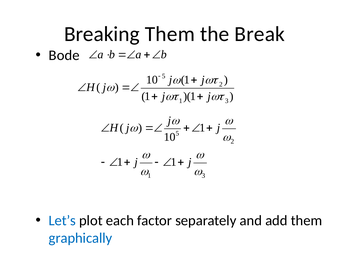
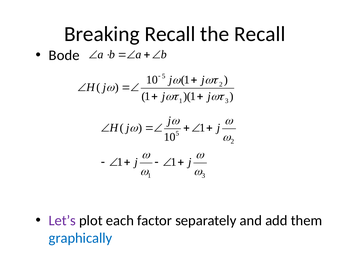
Breaking Them: Them -> Recall
the Break: Break -> Recall
Let’s colour: blue -> purple
